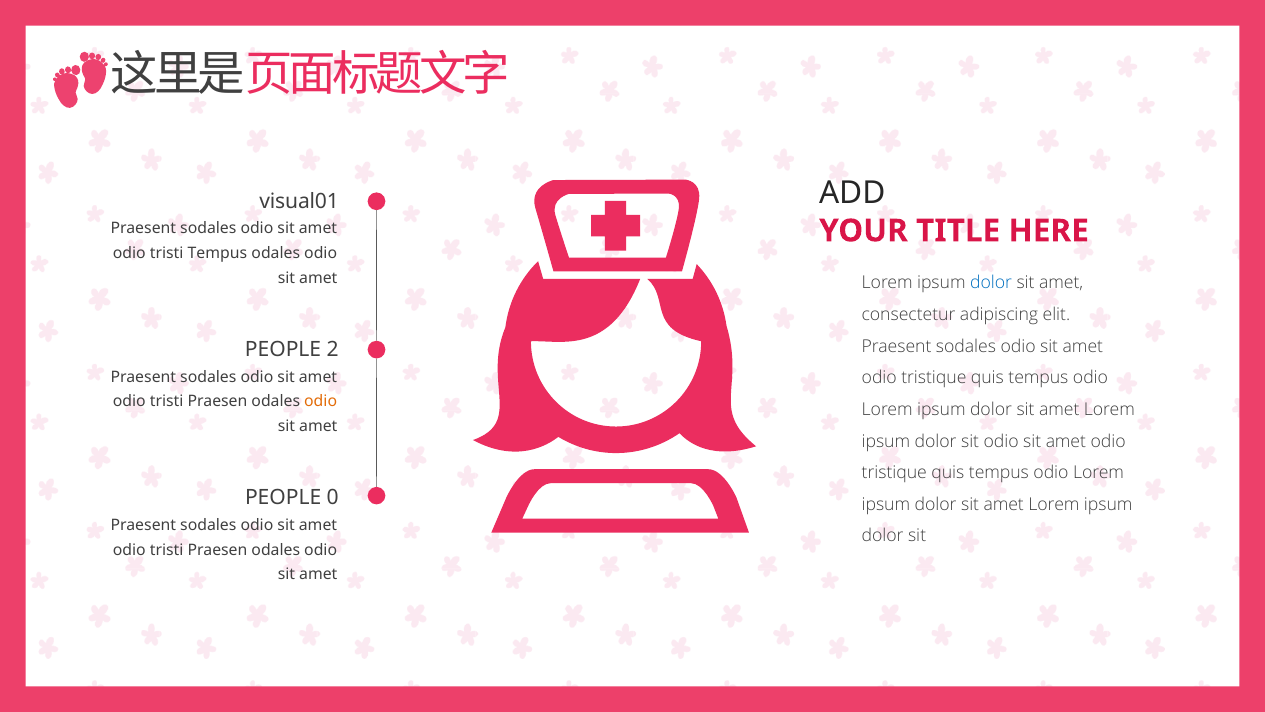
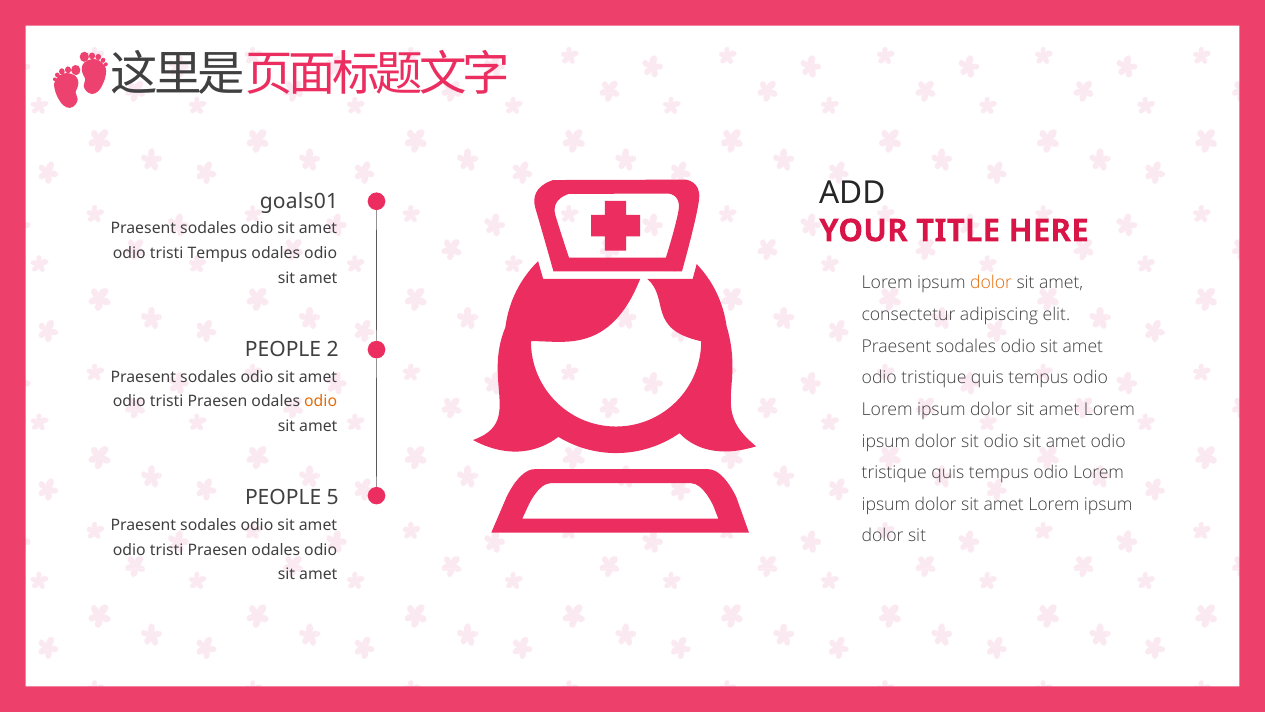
visual01: visual01 -> goals01
dolor at (991, 283) colour: blue -> orange
0: 0 -> 5
